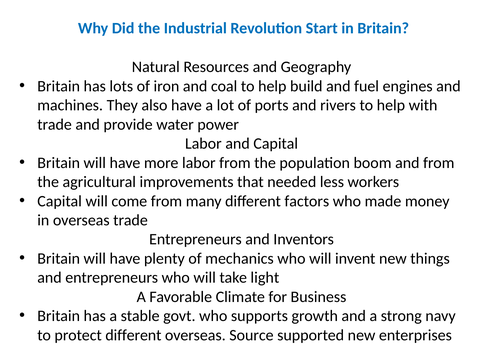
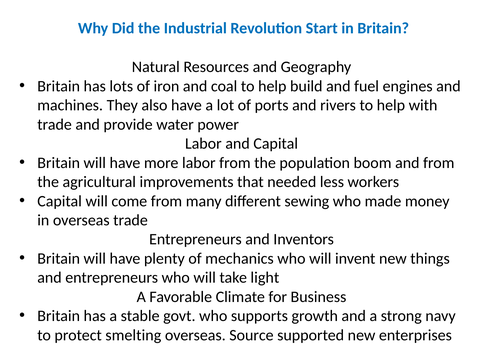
factors: factors -> sewing
protect different: different -> smelting
